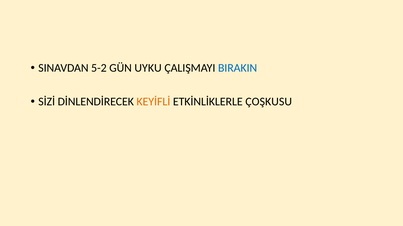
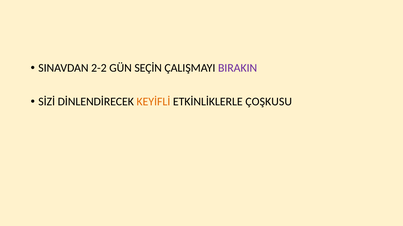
5-2: 5-2 -> 2-2
UYKU: UYKU -> SEÇİN
BIRAKIN colour: blue -> purple
